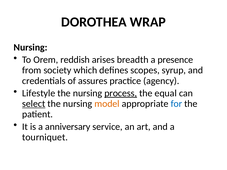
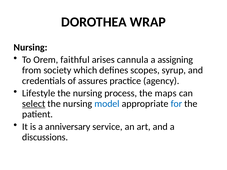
reddish: reddish -> faithful
breadth: breadth -> cannula
presence: presence -> assigning
process underline: present -> none
equal: equal -> maps
model colour: orange -> blue
tourniquet: tourniquet -> discussions
